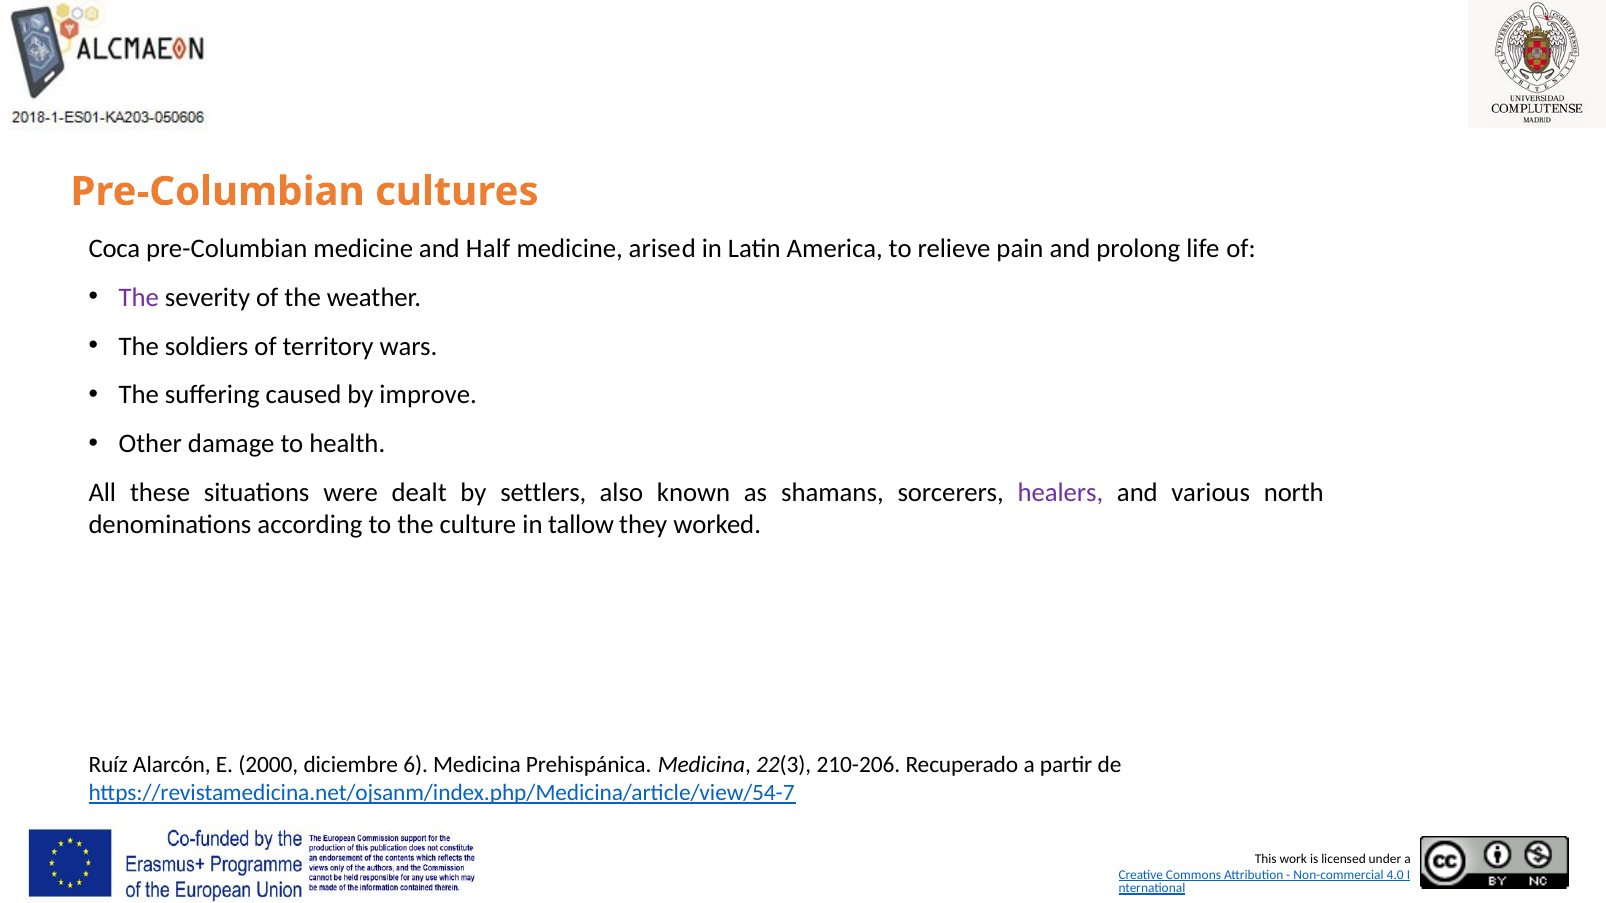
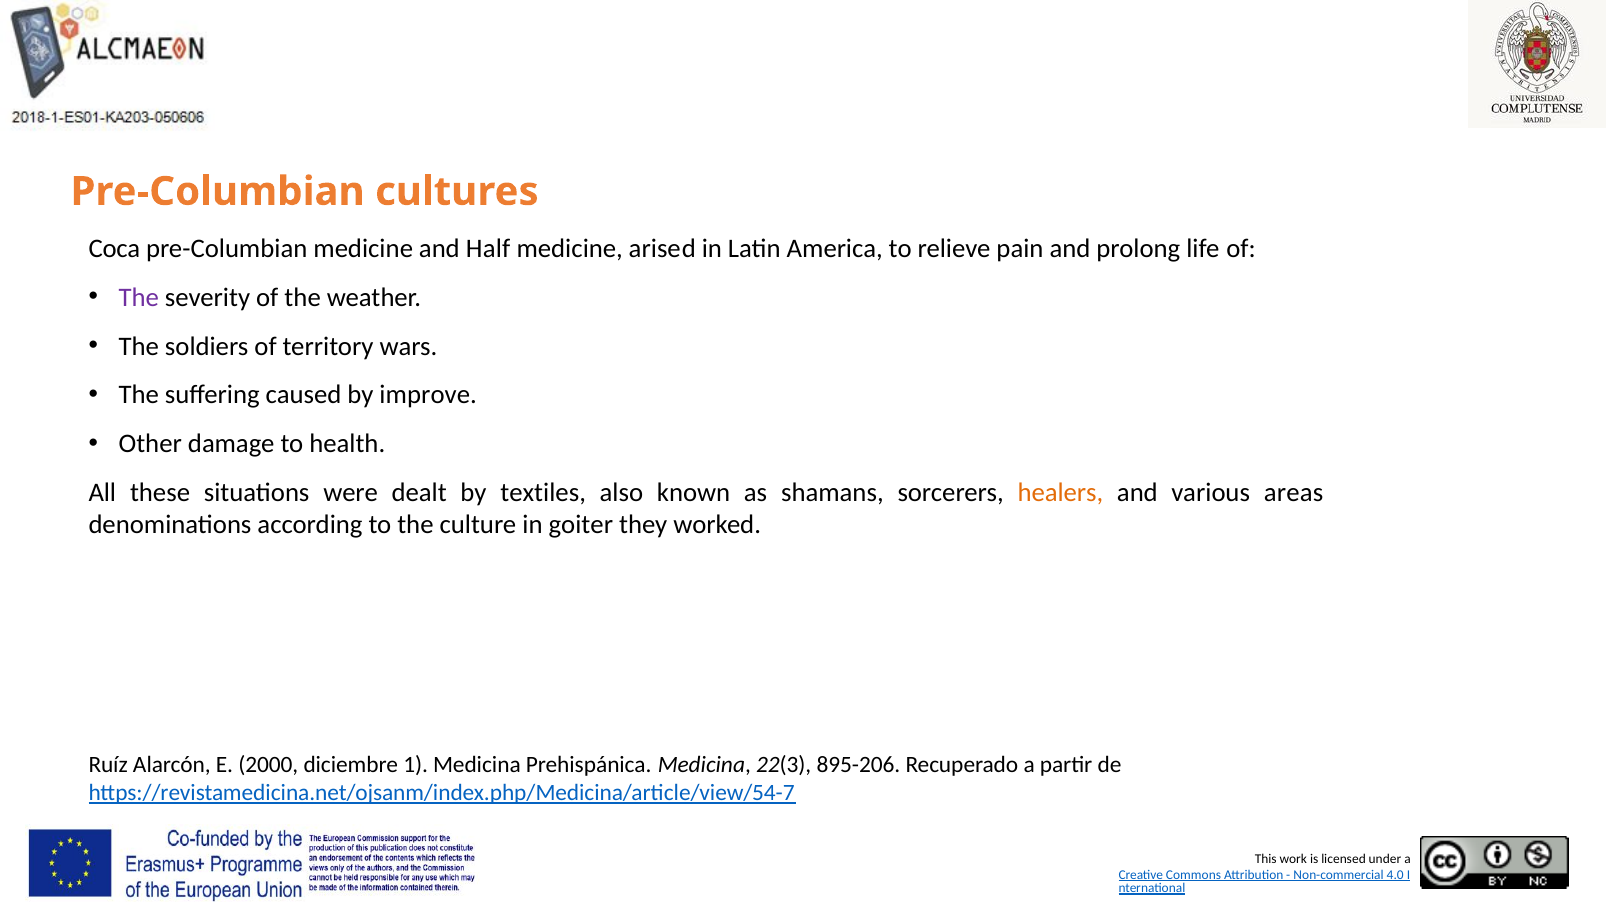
settlers: settlers -> textiles
healers colour: purple -> orange
north: north -> areas
tallow: tallow -> goiter
6: 6 -> 1
210-206: 210-206 -> 895-206
